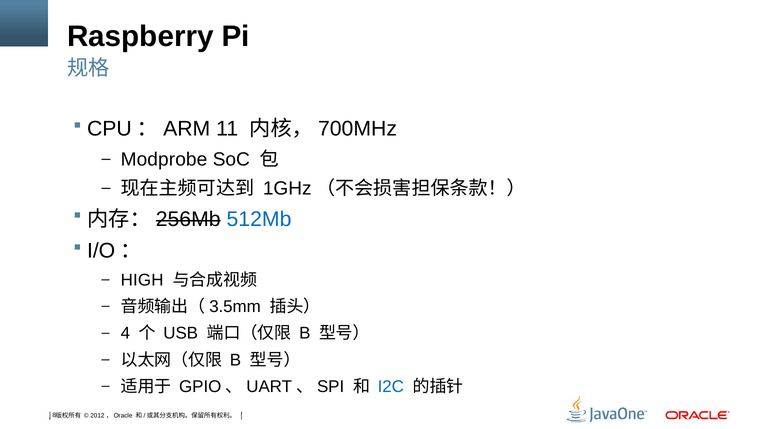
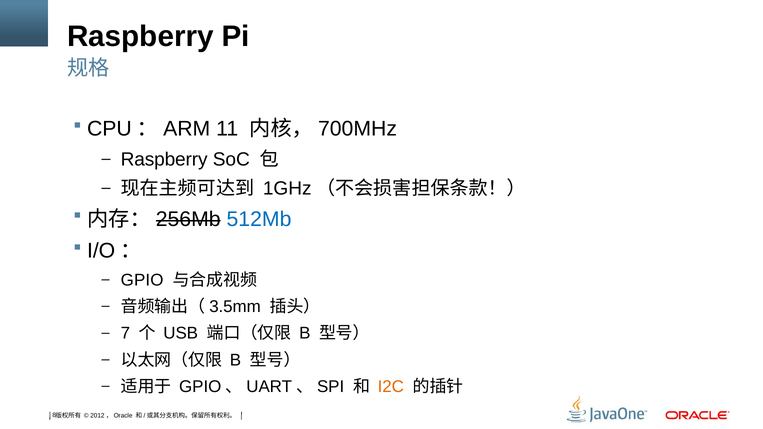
Modprobe at (164, 159): Modprobe -> Raspberry
HIGH: HIGH -> GPIO
4: 4 -> 7
I2C colour: blue -> orange
